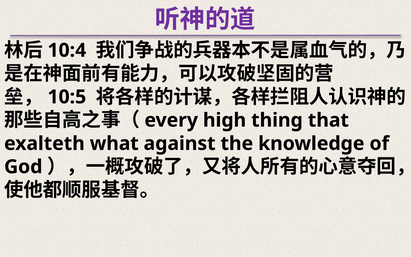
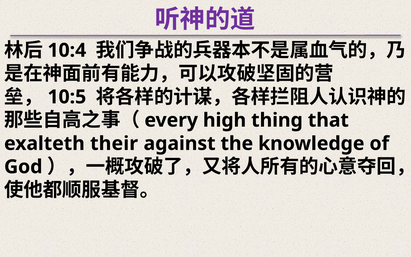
what: what -> their
